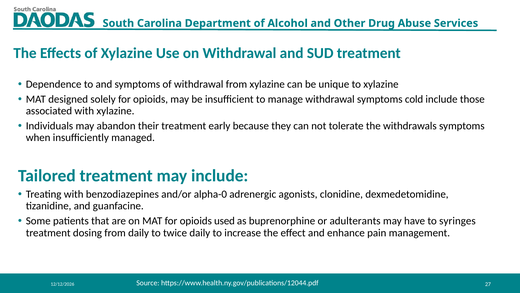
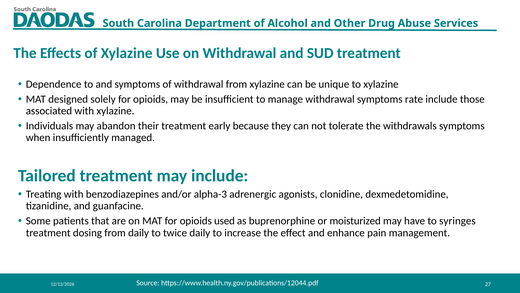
cold: cold -> rate
alpha-0: alpha-0 -> alpha-3
adulterants: adulterants -> moisturized
